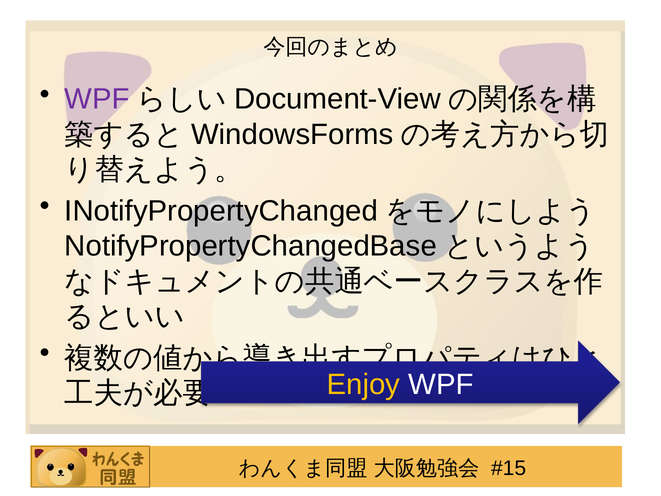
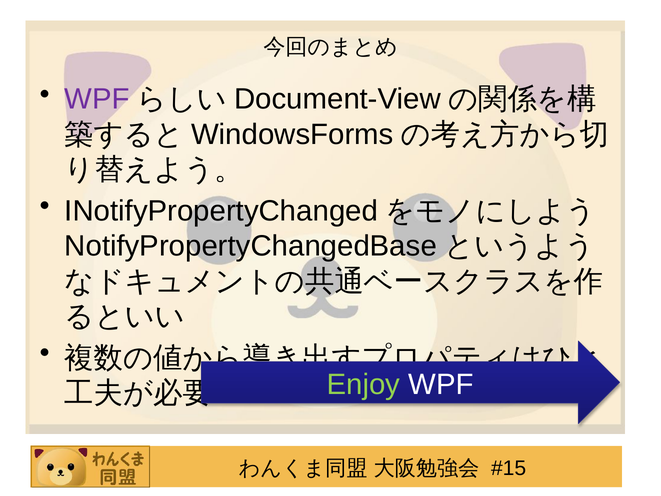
Enjoy colour: yellow -> light green
